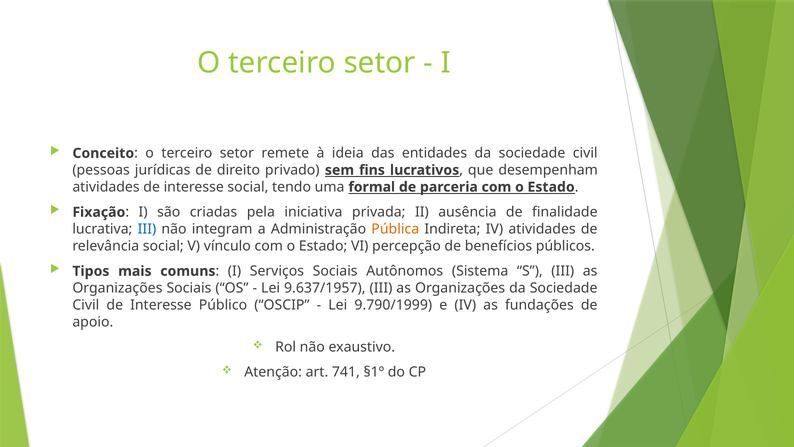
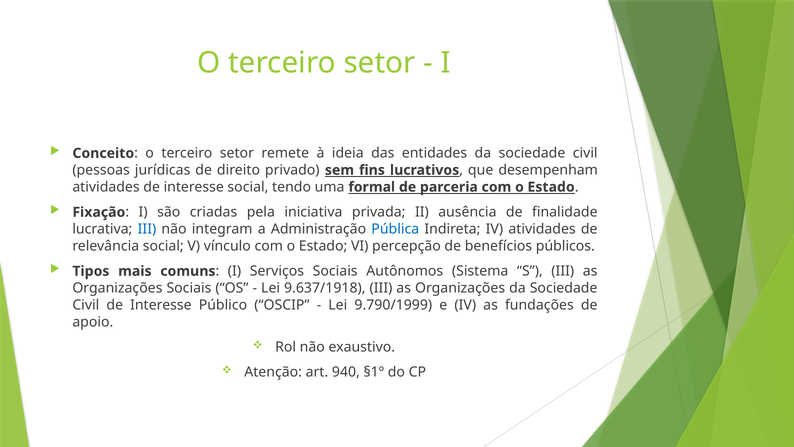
Pública colour: orange -> blue
9.637/1957: 9.637/1957 -> 9.637/1918
741: 741 -> 940
